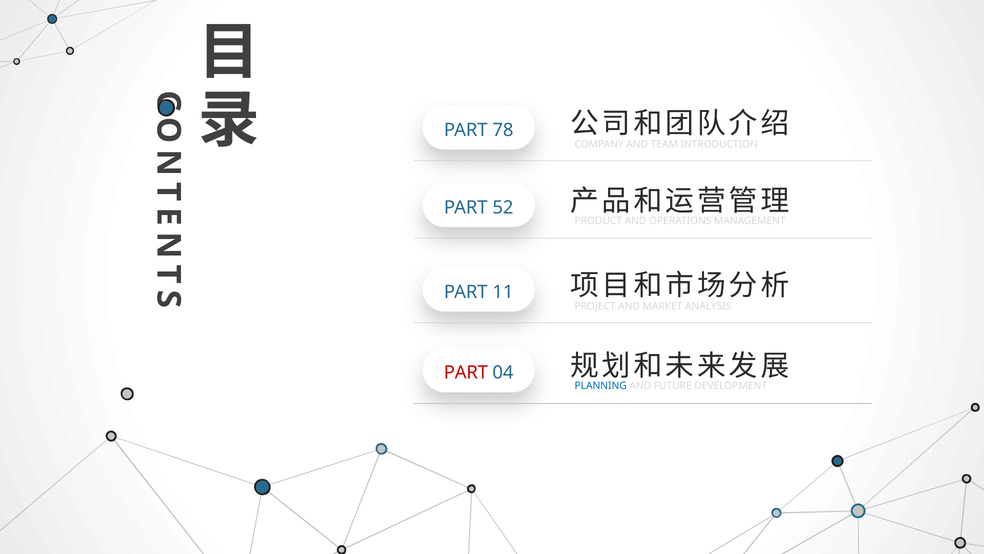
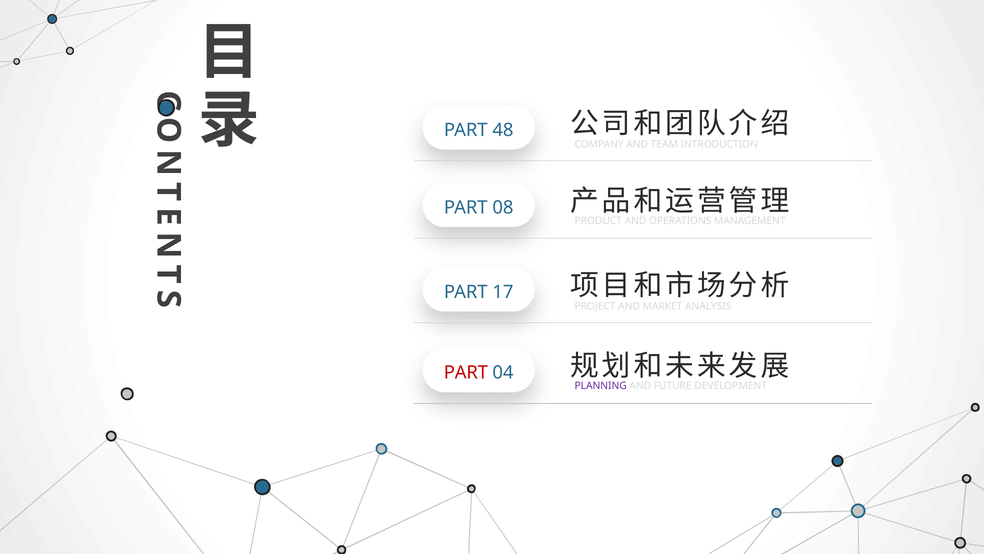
78: 78 -> 48
52: 52 -> 08
11: 11 -> 17
PLANNING colour: blue -> purple
